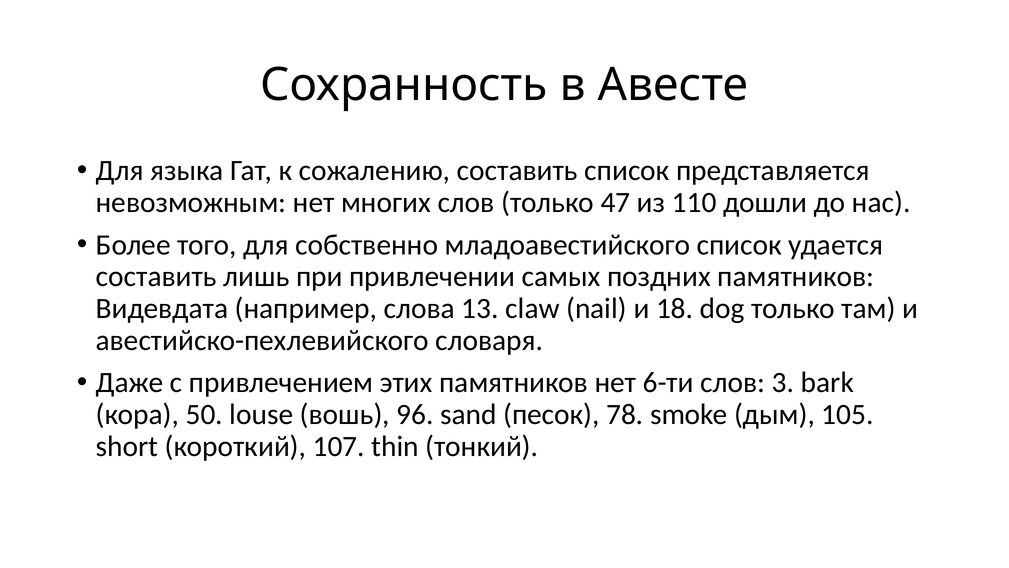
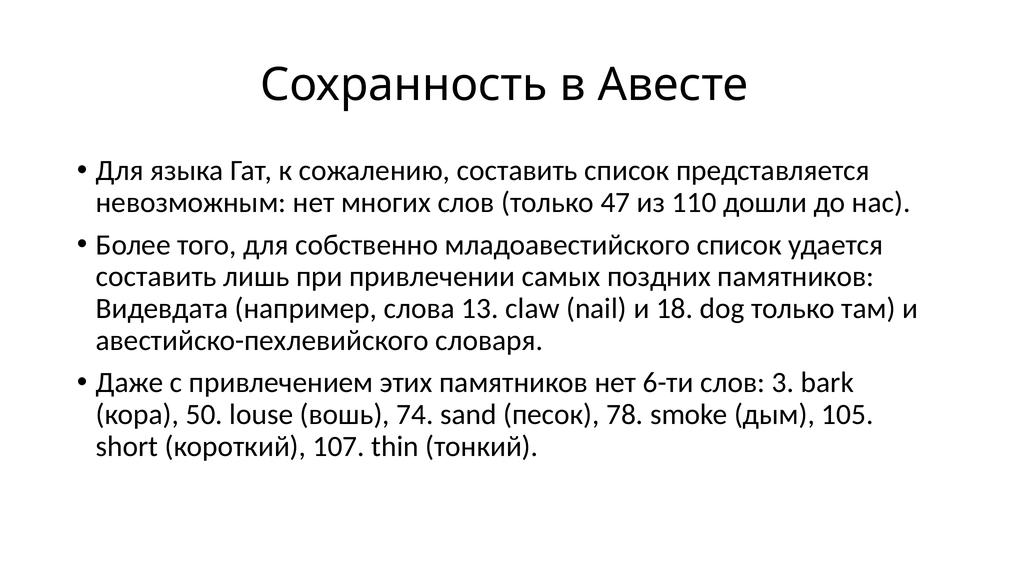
96: 96 -> 74
